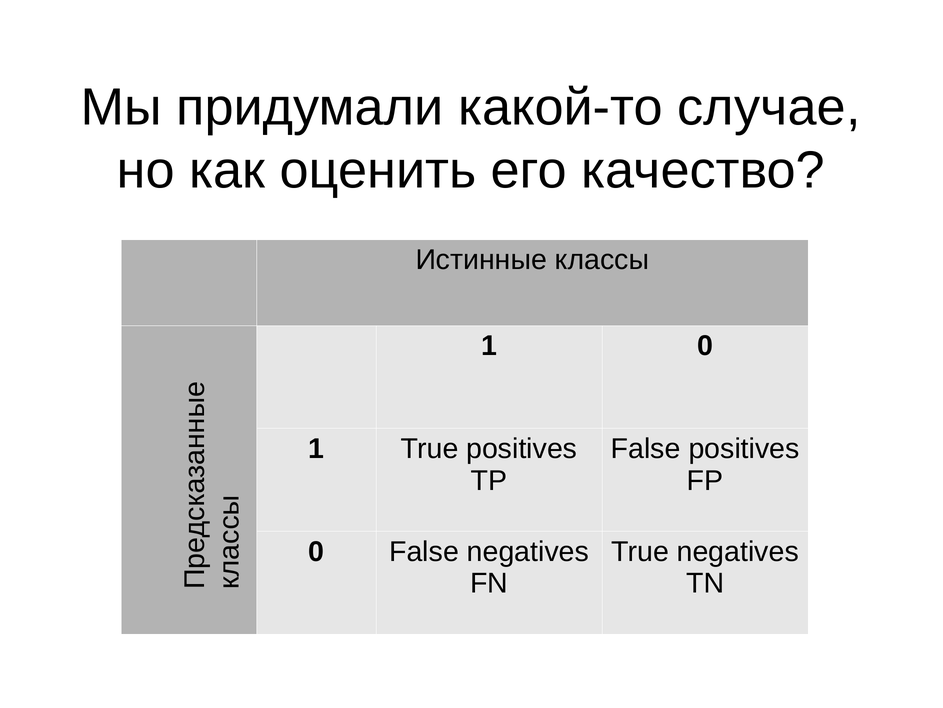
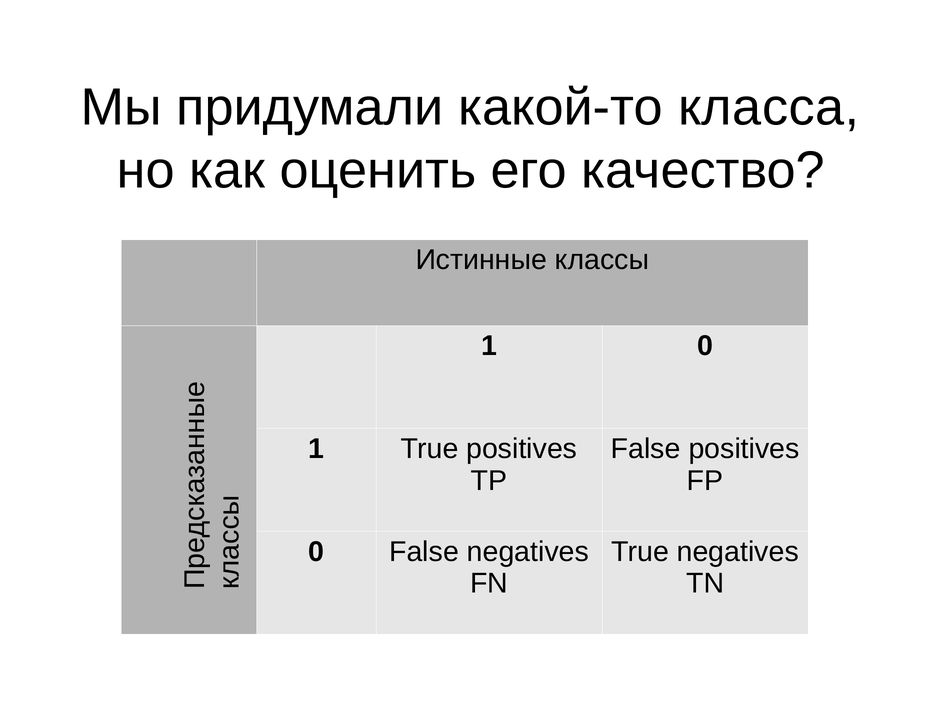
случае: случае -> класса
